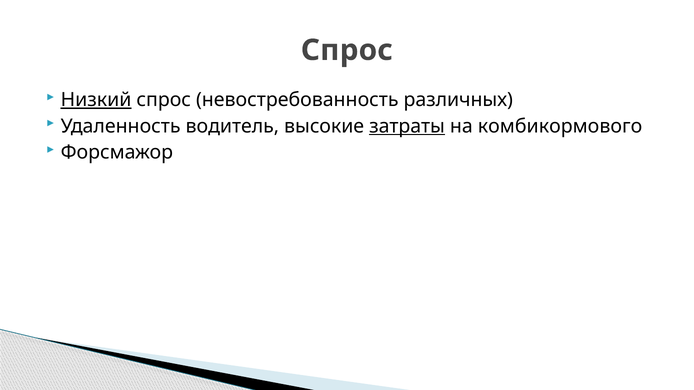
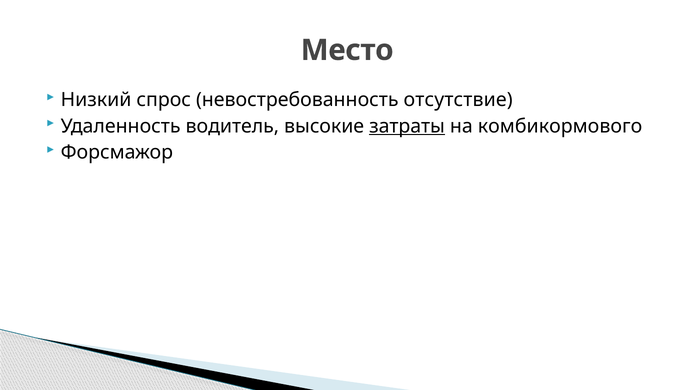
Спрос at (347, 50): Спрос -> Место
Низкий underline: present -> none
различных: различных -> отсутствие
